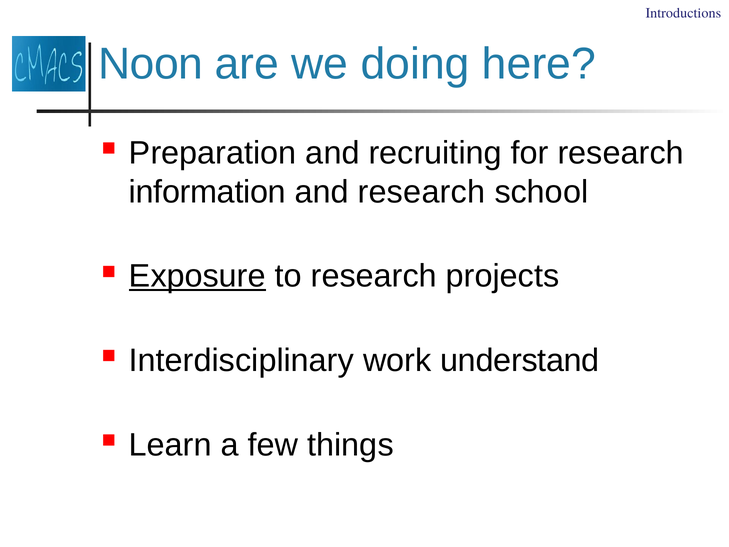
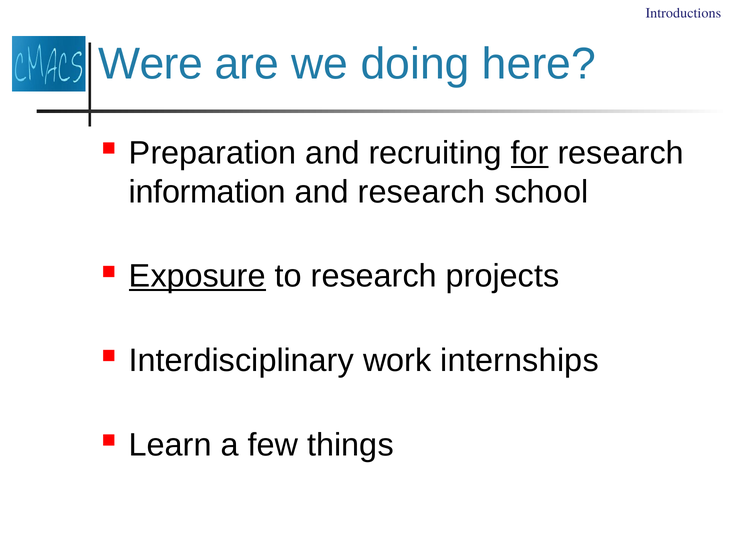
Noon: Noon -> Were
for underline: none -> present
understand: understand -> internships
